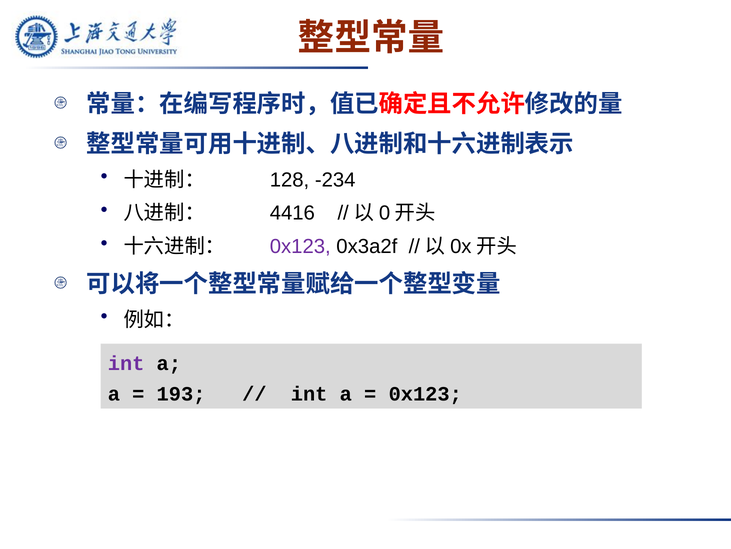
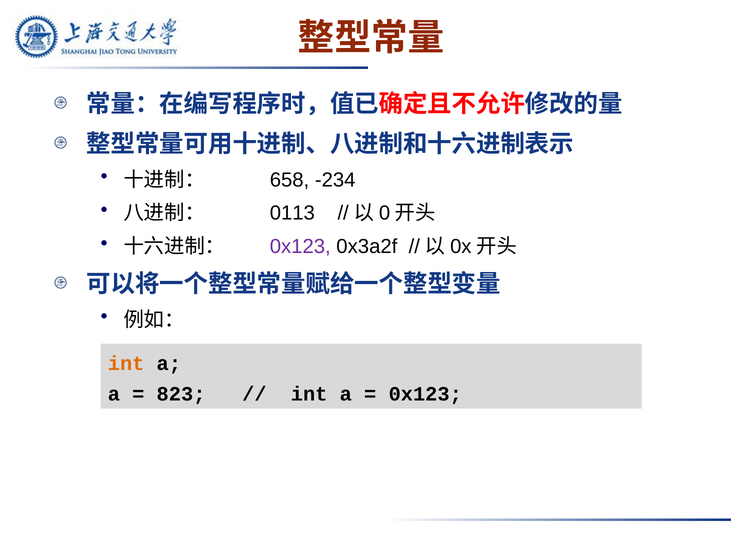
128: 128 -> 658
4416: 4416 -> 0113
int at (126, 363) colour: purple -> orange
193: 193 -> 823
